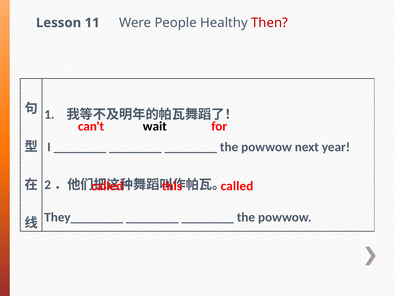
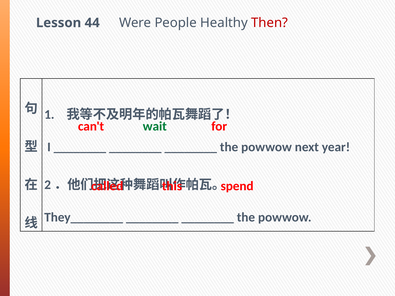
11: 11 -> 44
wait colour: black -> green
called at (237, 186): called -> spend
